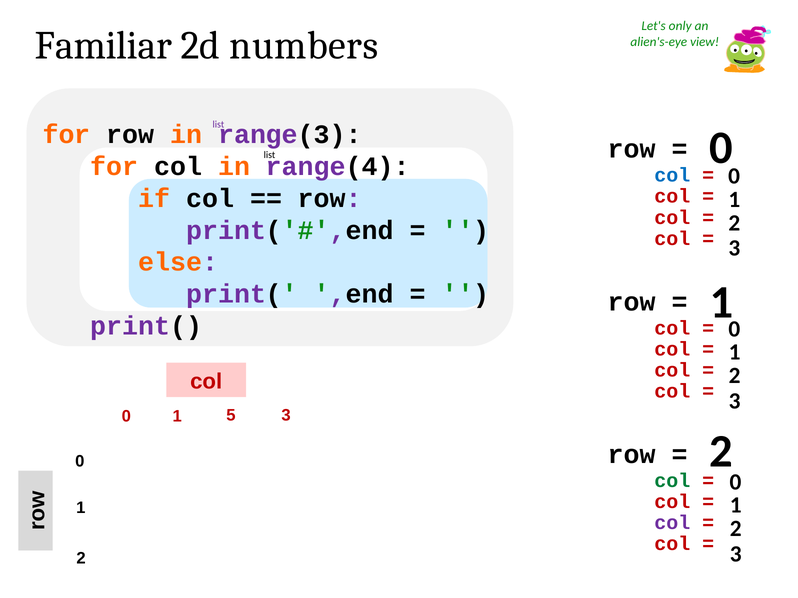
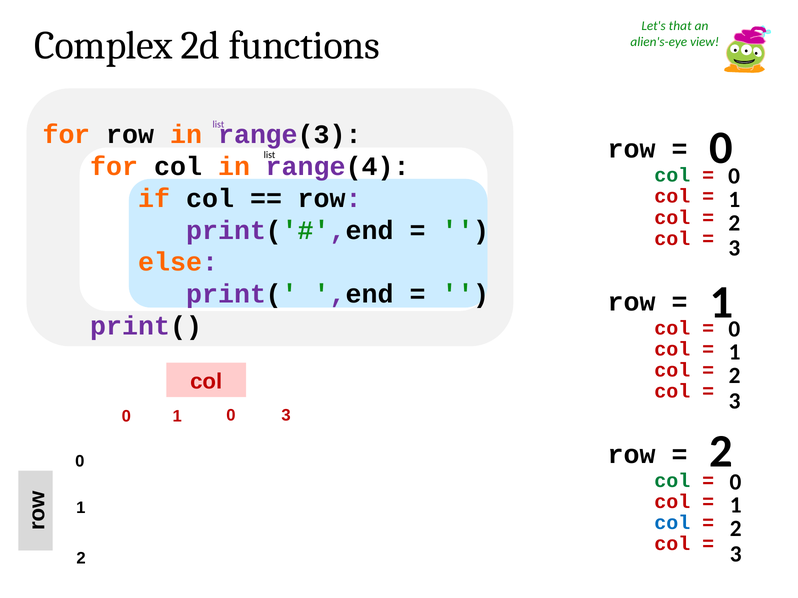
only: only -> that
Familiar: Familiar -> Complex
numbers: numbers -> functions
col at (672, 175) colour: blue -> green
5 at (231, 416): 5 -> 0
col at (672, 523) colour: purple -> blue
